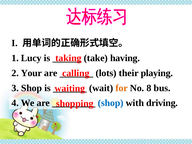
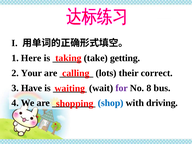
Lucy: Lucy -> Here
having: having -> getting
playing: playing -> correct
3 Shop: Shop -> Have
for colour: orange -> purple
